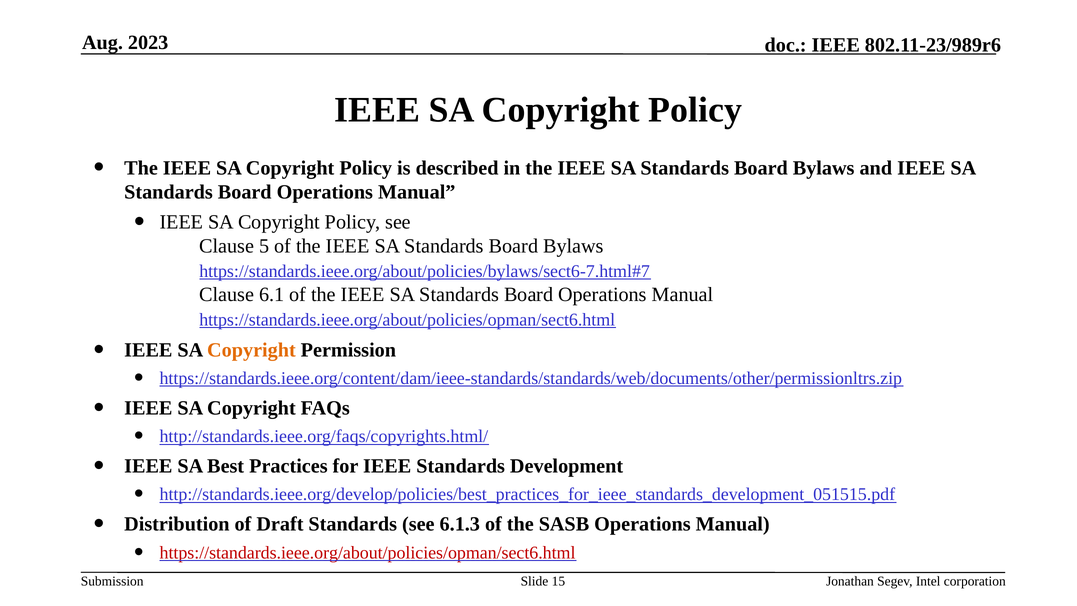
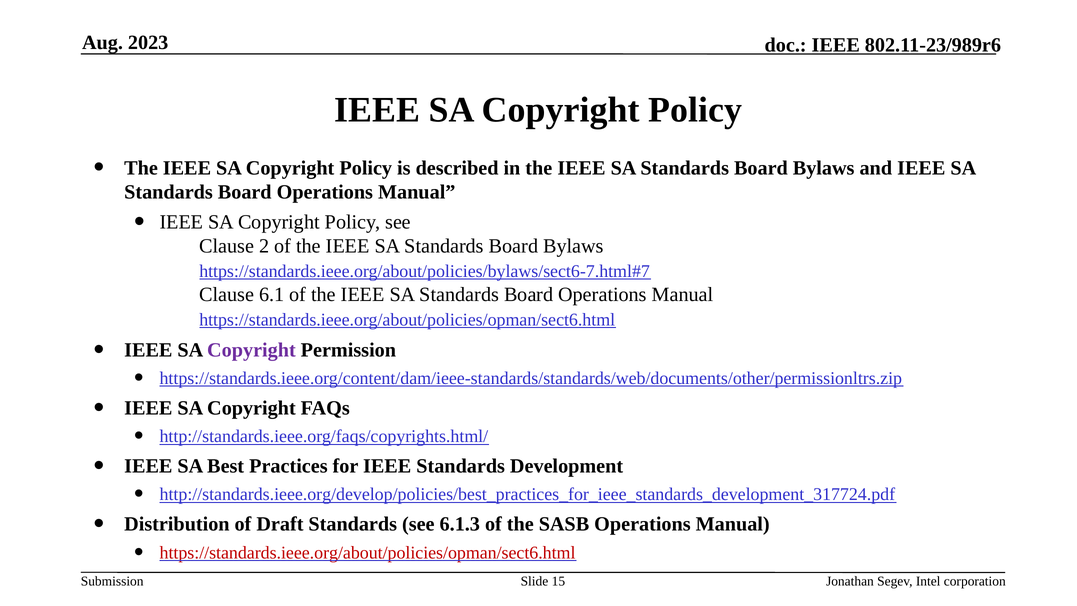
5: 5 -> 2
Copyright at (251, 350) colour: orange -> purple
http://standards.ieee.org/develop/policies/best_practices_for_ieee_standards_development_051515.pdf: http://standards.ieee.org/develop/policies/best_practices_for_ieee_standards_development_051515.pdf -> http://standards.ieee.org/develop/policies/best_practices_for_ieee_standards_development_317724.pdf
